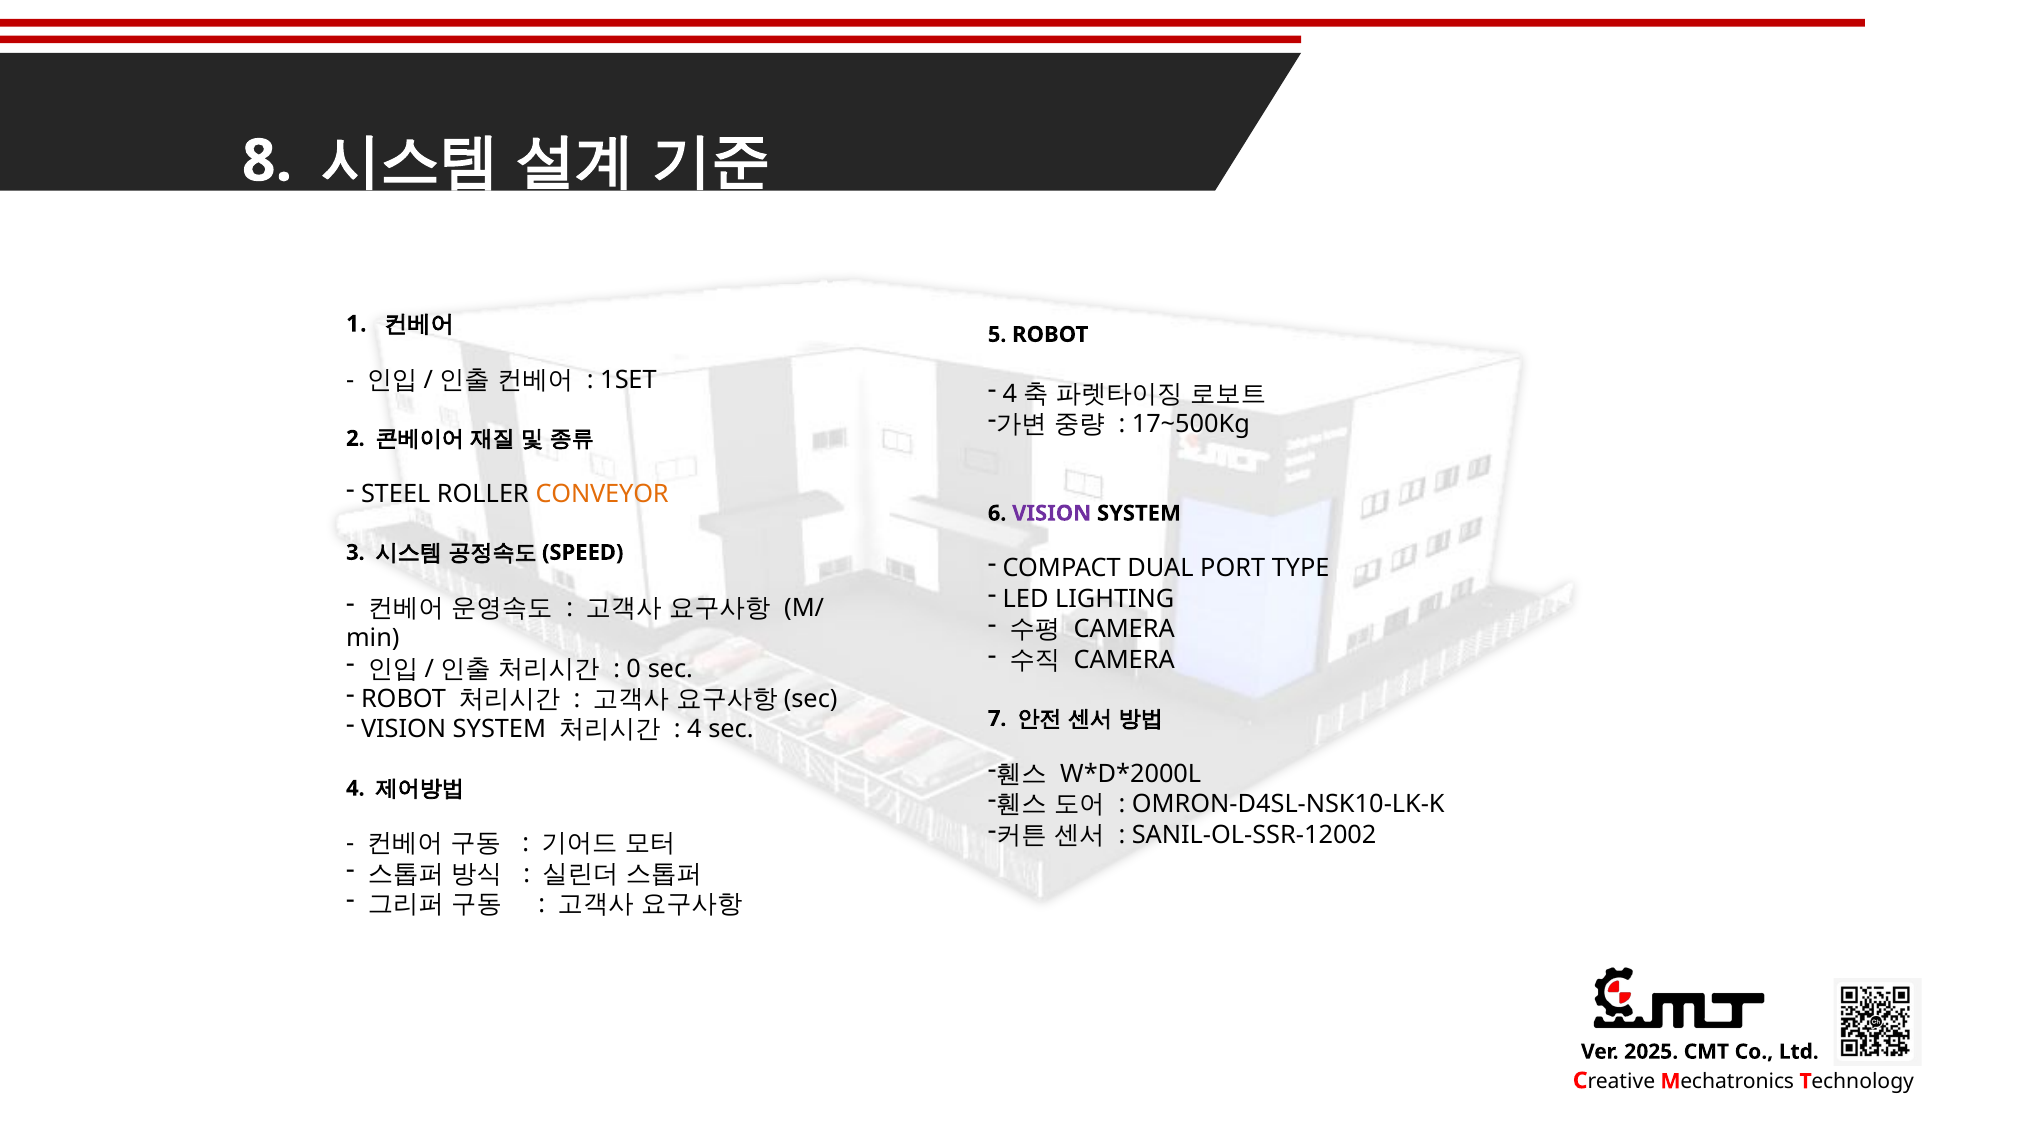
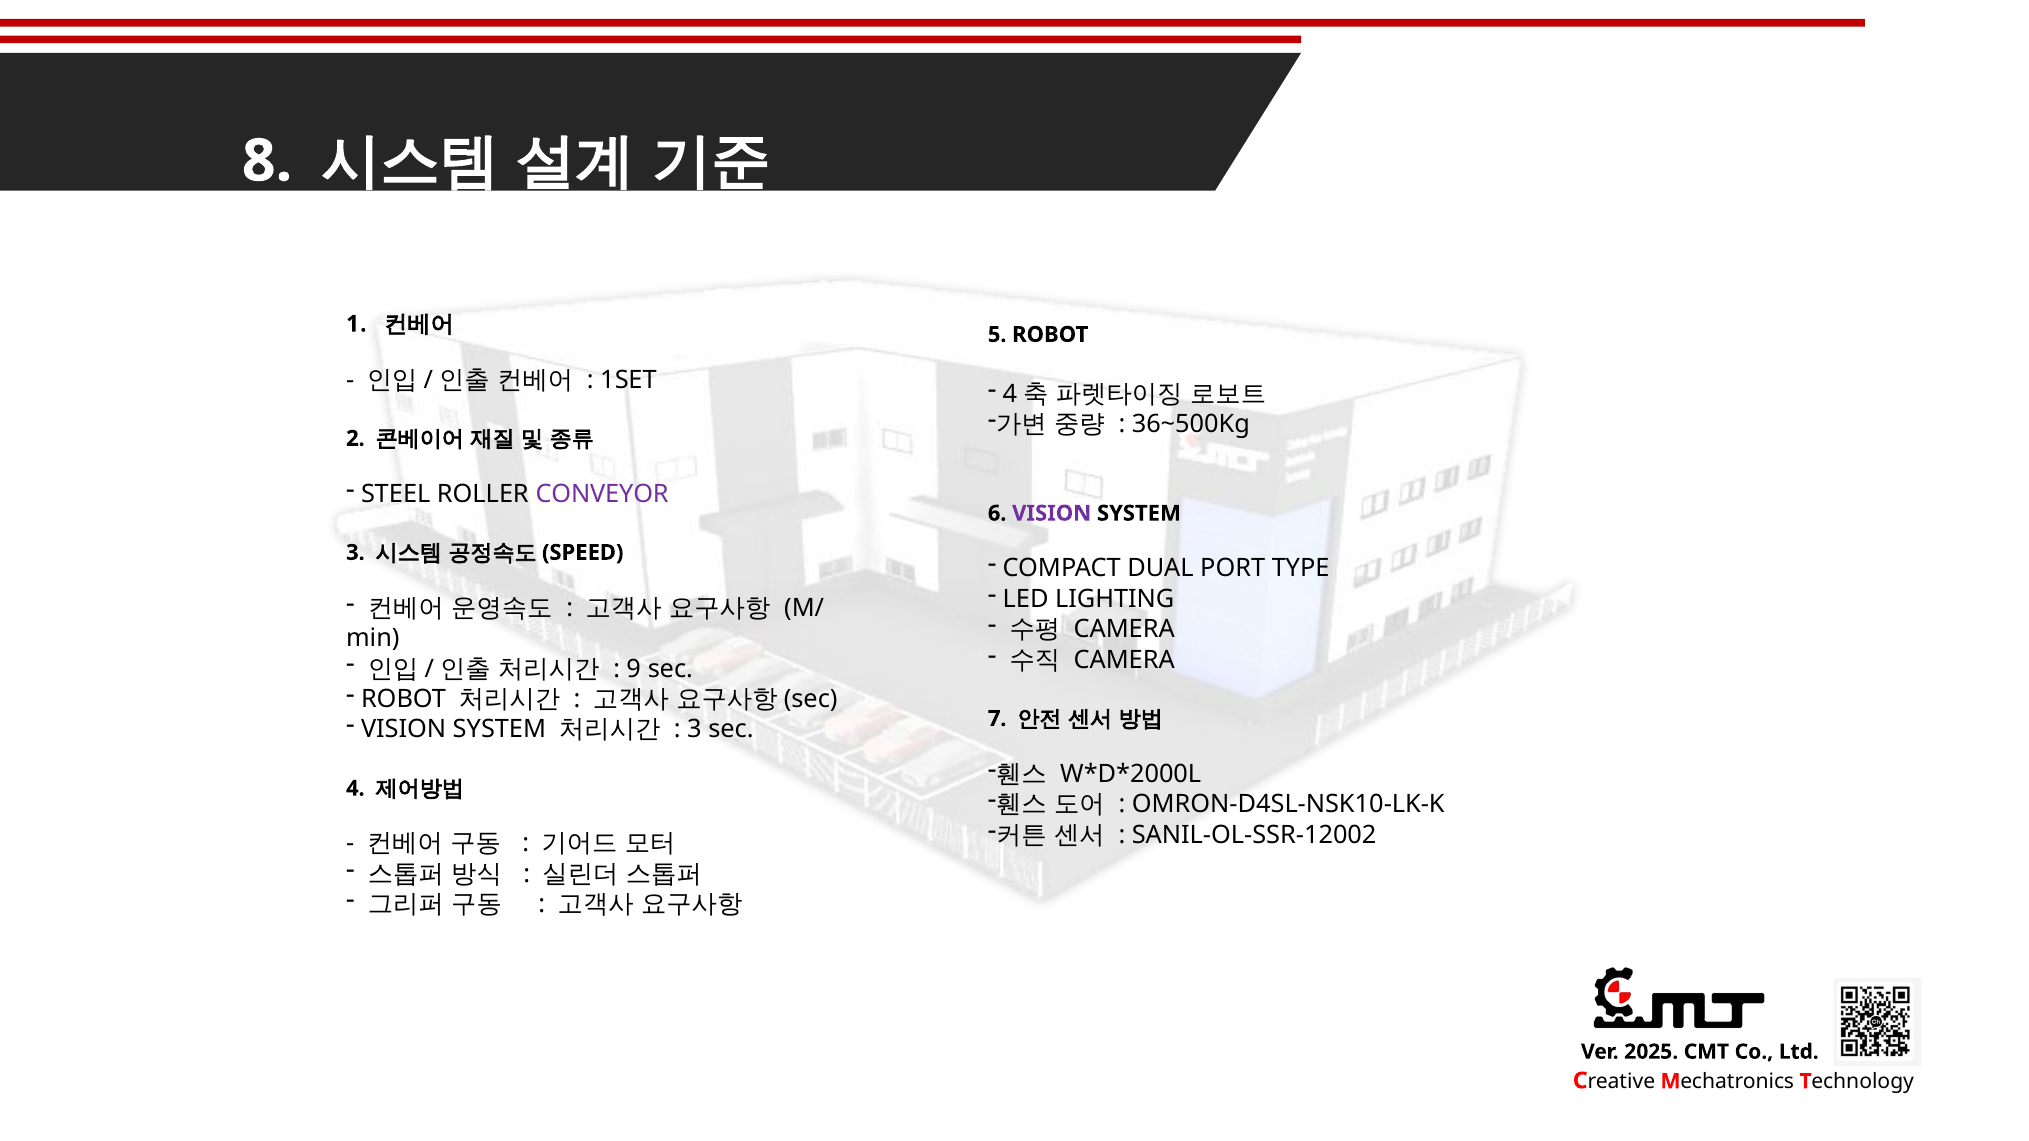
17~500Kg: 17~500Kg -> 36~500Kg
CONVEYOR colour: orange -> purple
0: 0 -> 9
4 at (694, 730): 4 -> 3
